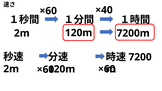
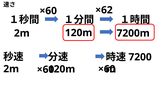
×40: ×40 -> ×62
